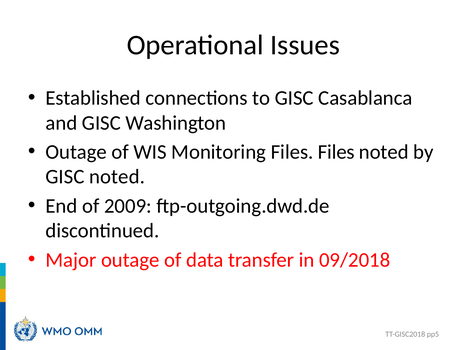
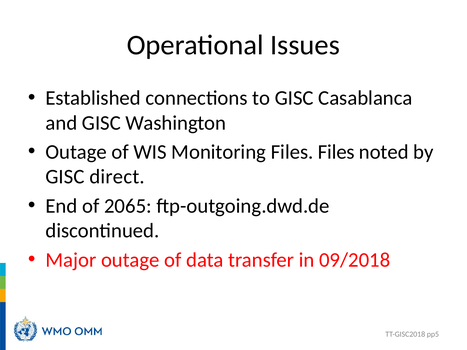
GISC noted: noted -> direct
2009: 2009 -> 2065
